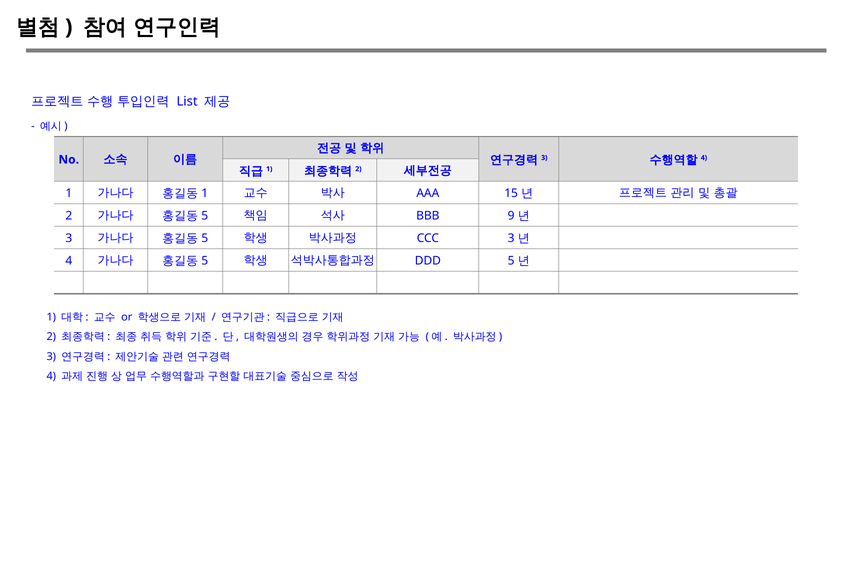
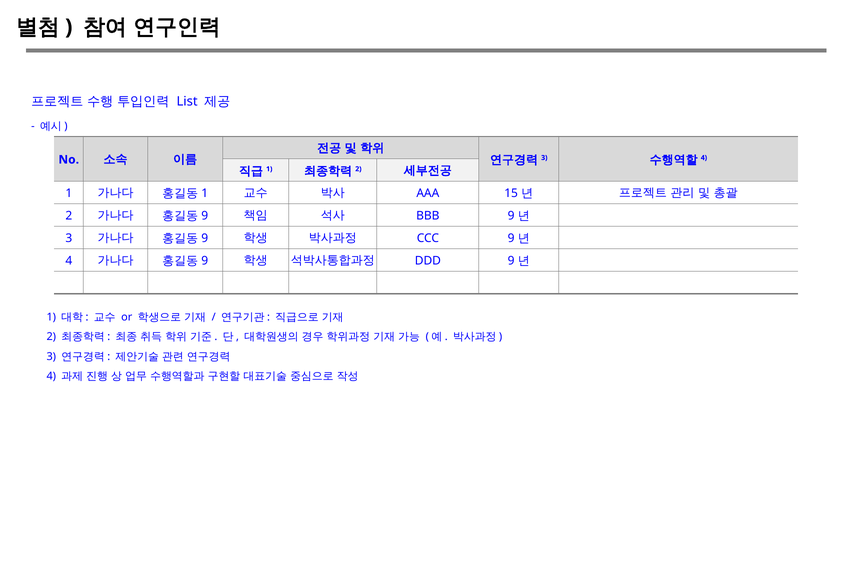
5 at (205, 216): 5 -> 9
5 at (205, 238): 5 -> 9
CCC 3: 3 -> 9
5 at (205, 261): 5 -> 9
DDD 5: 5 -> 9
